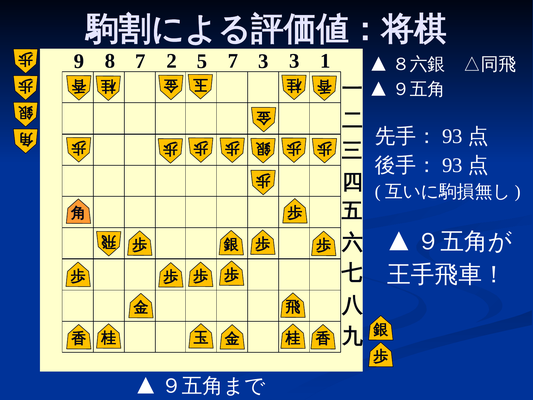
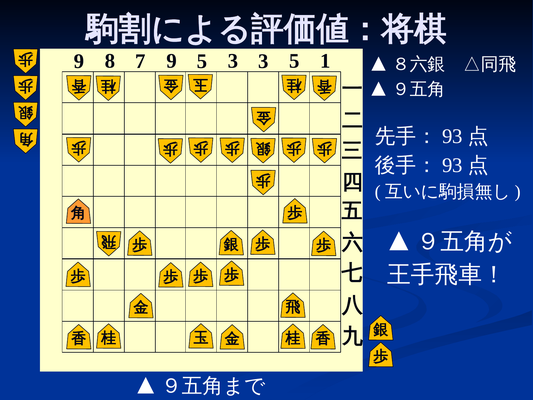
7 2: 2 -> 9
5 7: 7 -> 3
3 3: 3 -> 5
